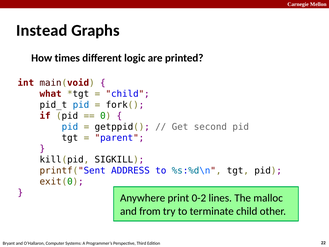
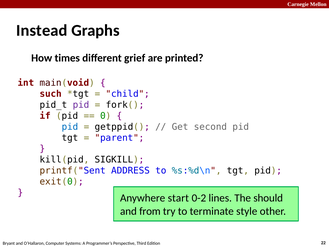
logic: logic -> grief
what: what -> such
pid at (81, 105) colour: blue -> purple
print: print -> start
malloc: malloc -> should
terminate child: child -> style
